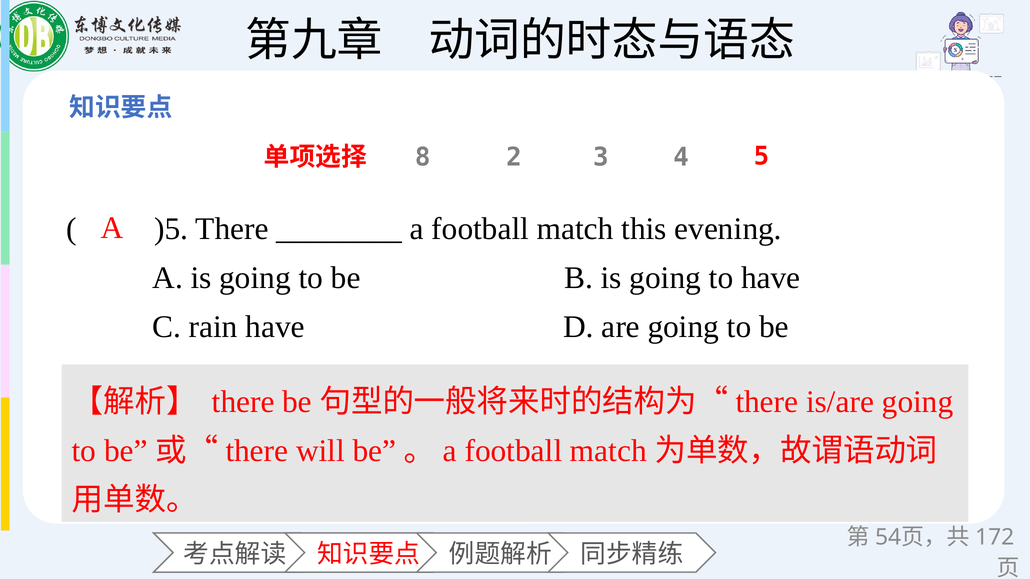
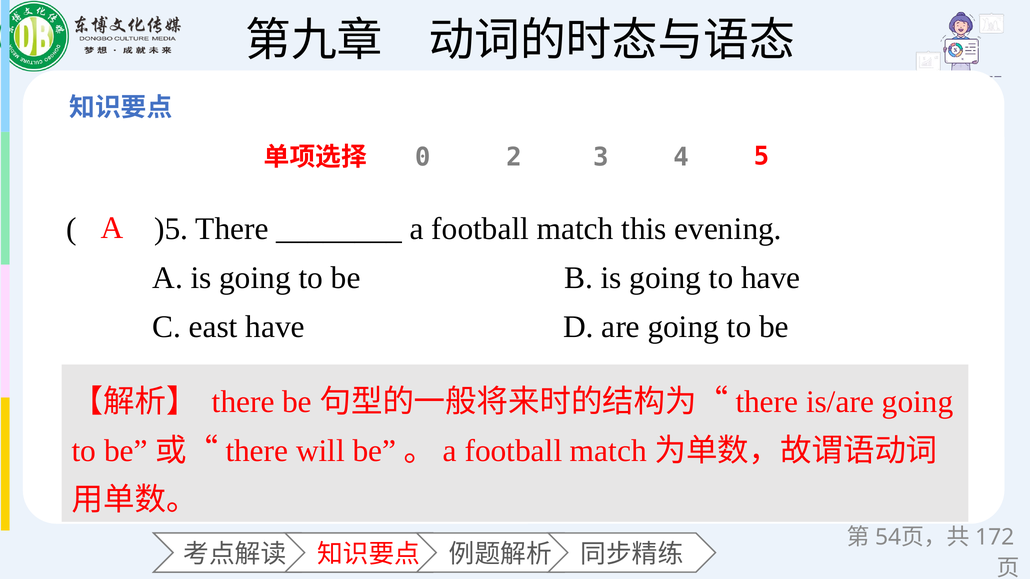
8: 8 -> 0
rain: rain -> east
